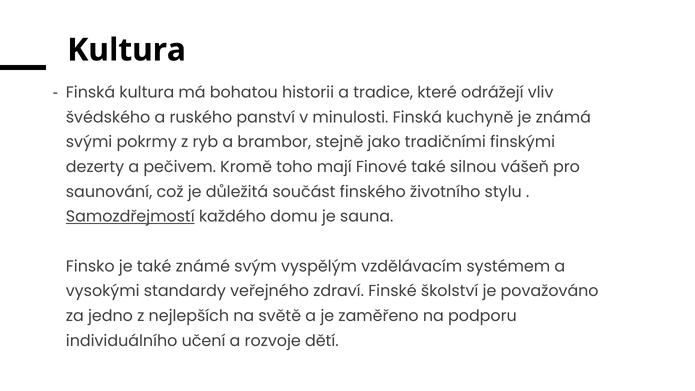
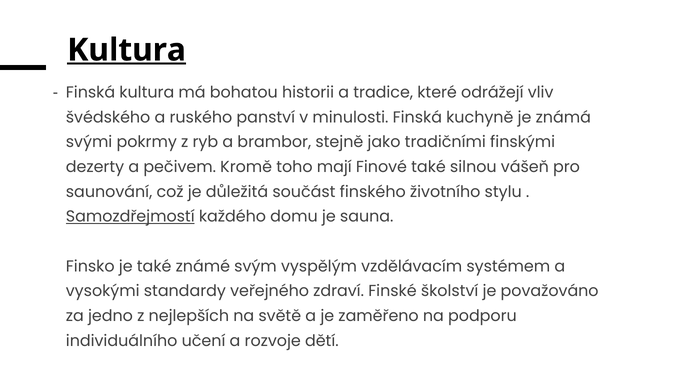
Kultura at (127, 50) underline: none -> present
